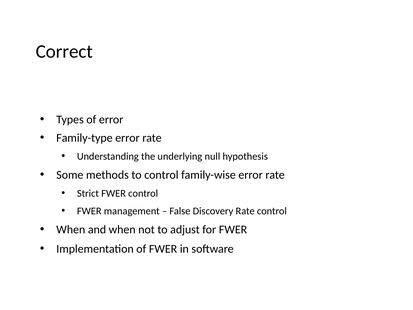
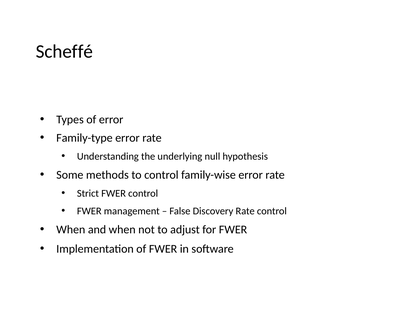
Correct: Correct -> Scheffé
